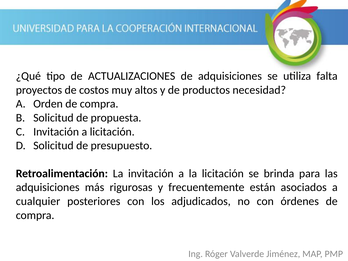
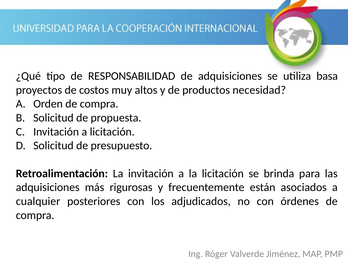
ACTUALIZACIONES: ACTUALIZACIONES -> RESPONSABILIDAD
falta: falta -> basa
